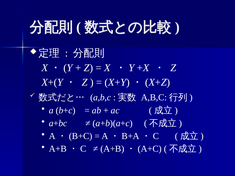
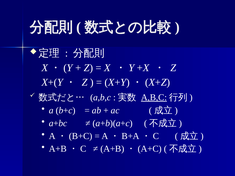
A,B,C at (154, 98) underline: none -> present
